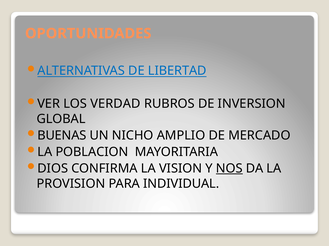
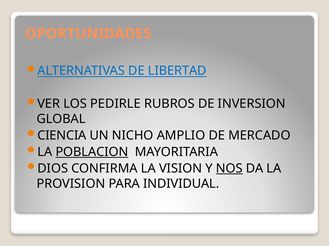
VERDAD: VERDAD -> PEDIRLE
BUENAS: BUENAS -> CIENCIA
POBLACION underline: none -> present
